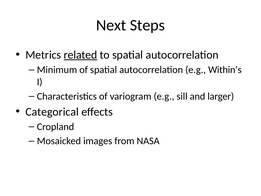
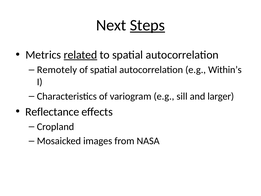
Steps underline: none -> present
Minimum: Minimum -> Remotely
Categorical: Categorical -> Reflectance
